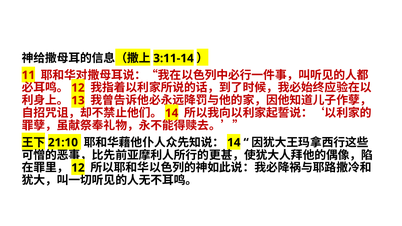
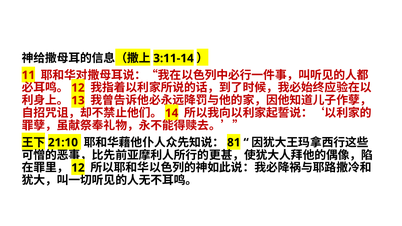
14 at (234, 143): 14 -> 81
